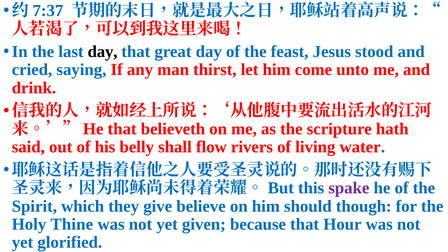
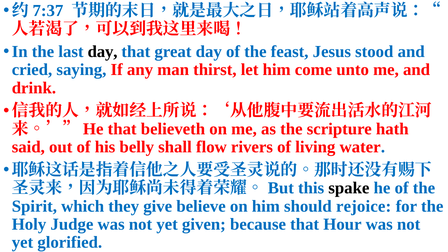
spake colour: purple -> black
though: though -> rejoice
Thine: Thine -> Judge
